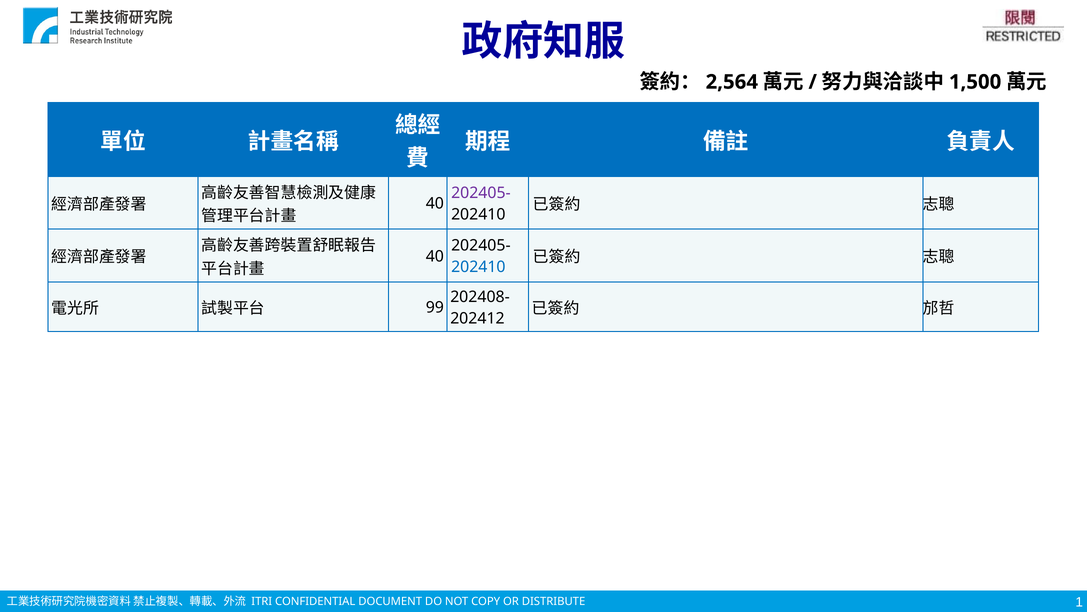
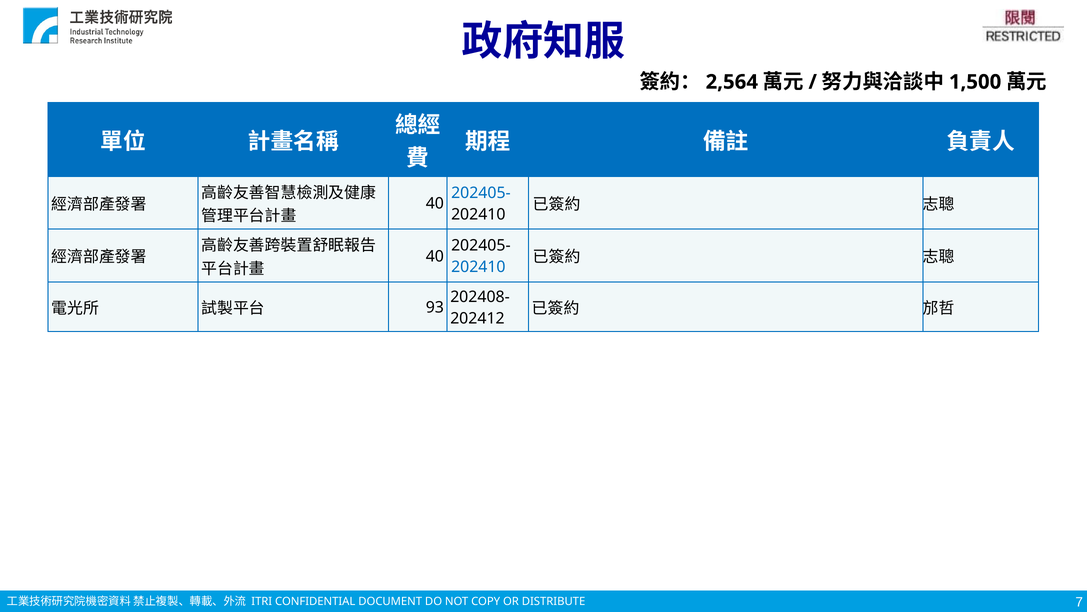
202405- at (481, 193) colour: purple -> blue
99: 99 -> 93
1: 1 -> 7
